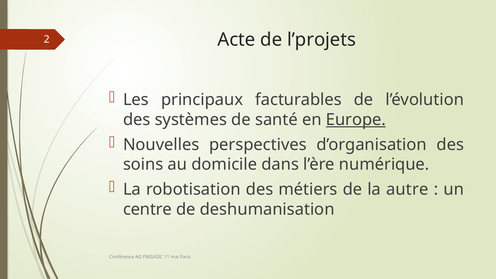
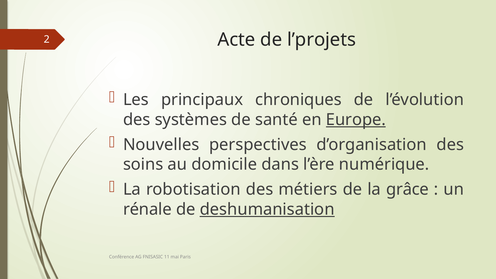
facturables: facturables -> chroniques
autre: autre -> grâce
centre: centre -> rénale
deshumanisation underline: none -> present
